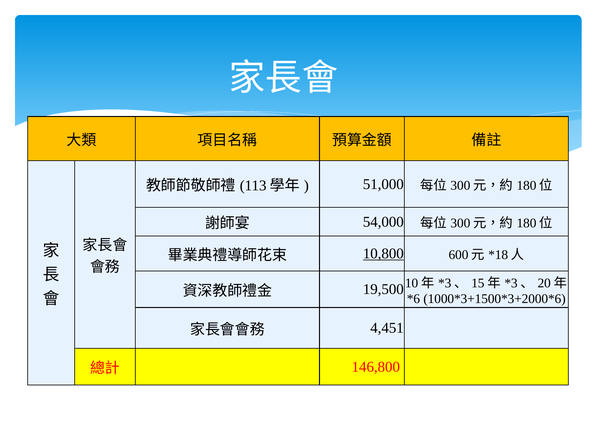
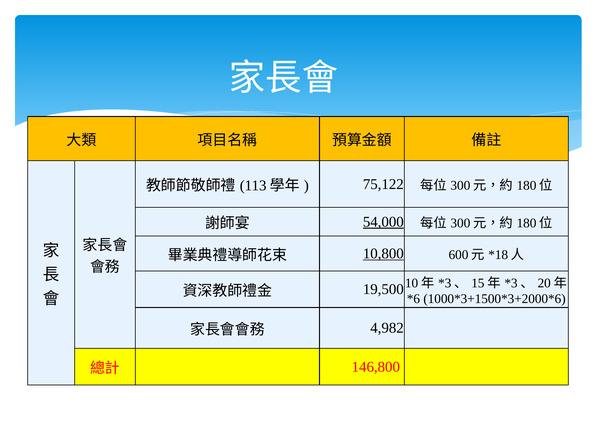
51,000: 51,000 -> 75,122
54,000 underline: none -> present
4,451: 4,451 -> 4,982
